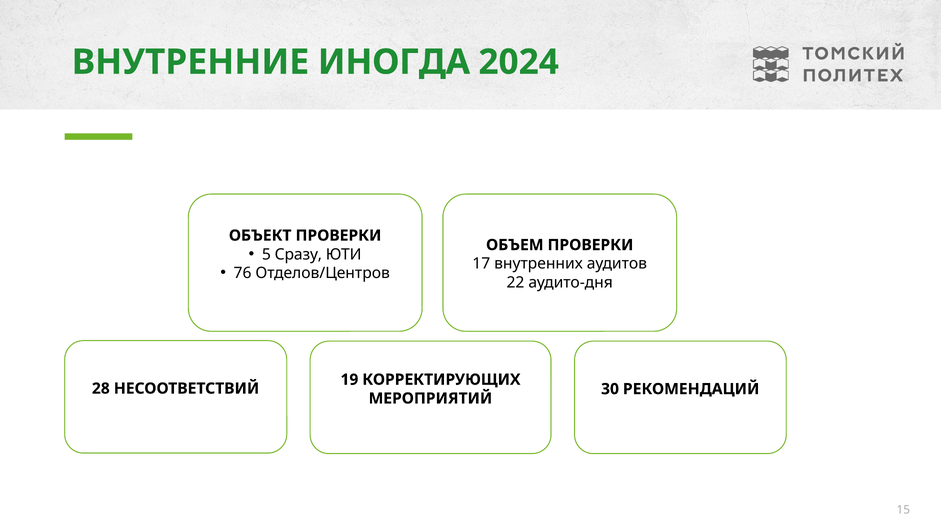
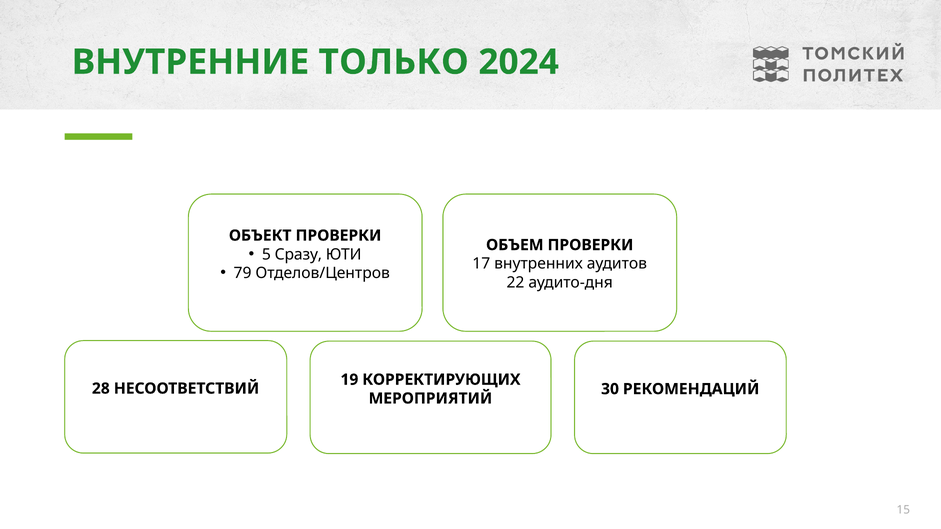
ИНОГДА: ИНОГДА -> ТОЛЬКО
76: 76 -> 79
